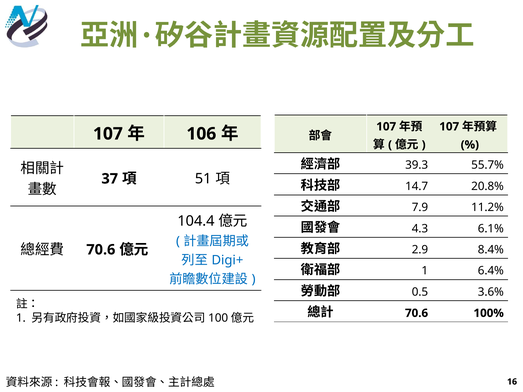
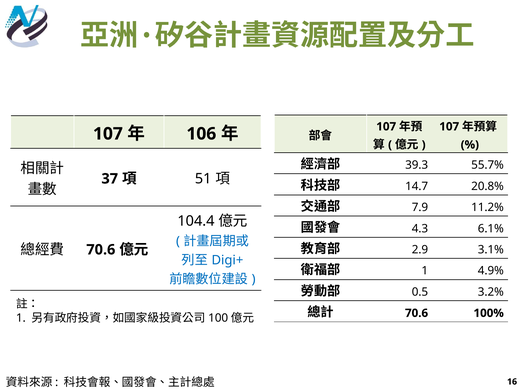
8.4%: 8.4% -> 3.1%
6.4%: 6.4% -> 4.9%
3.6%: 3.6% -> 3.2%
